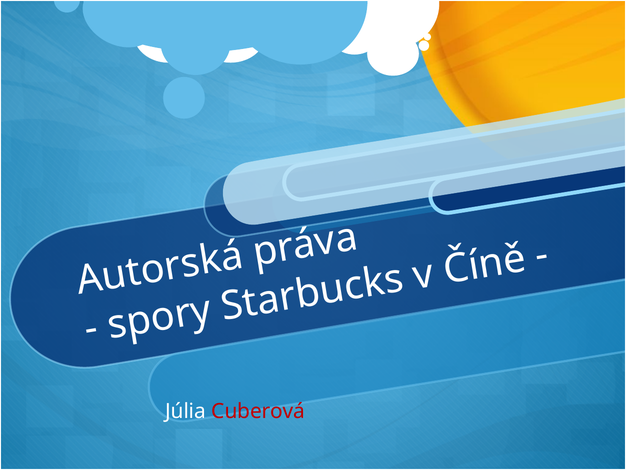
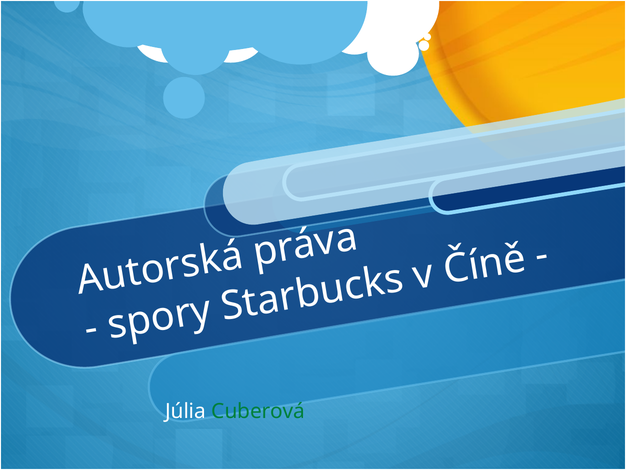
Cuberová colour: red -> green
